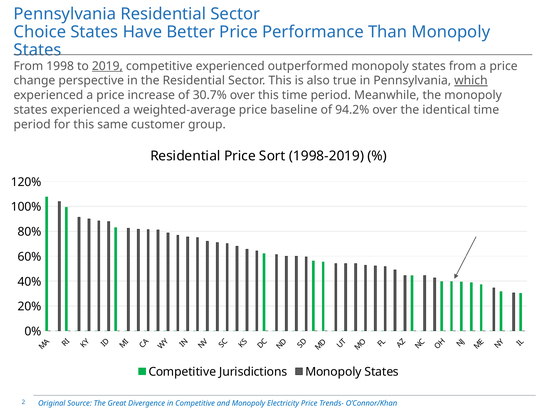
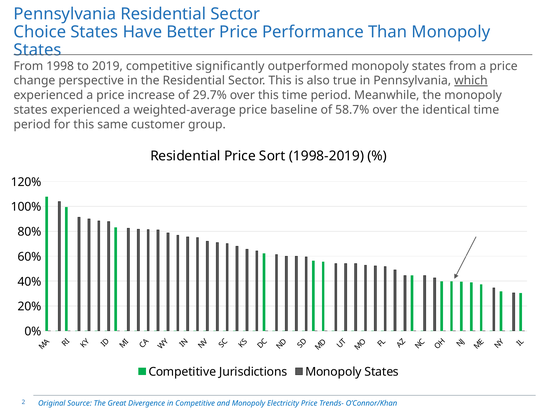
2019 underline: present -> none
competitive experienced: experienced -> significantly
30.7%: 30.7% -> 29.7%
94.2%: 94.2% -> 58.7%
